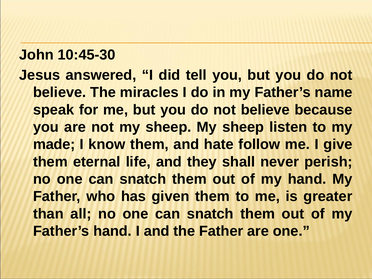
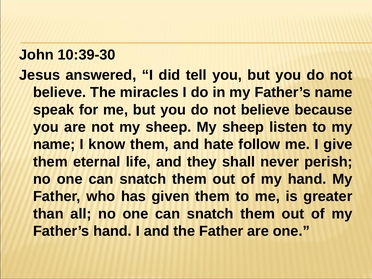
10:45-30: 10:45-30 -> 10:39-30
made at (54, 144): made -> name
